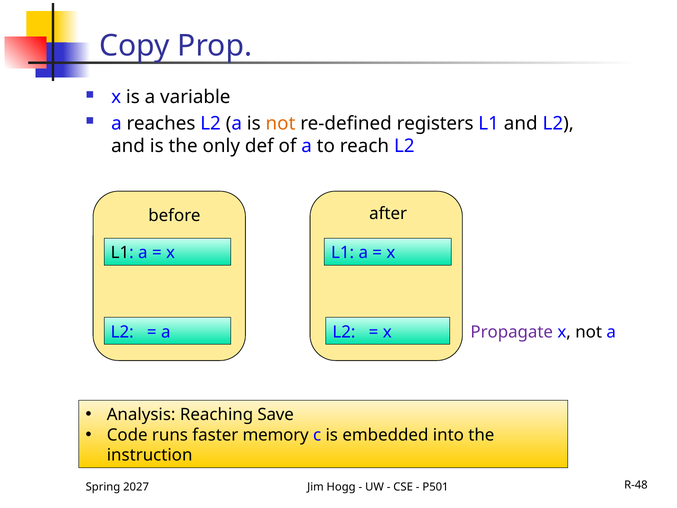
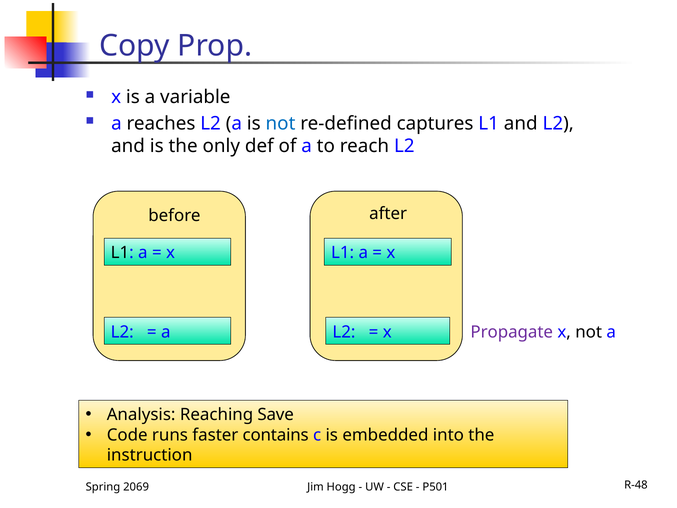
not at (280, 123) colour: orange -> blue
registers: registers -> captures
memory: memory -> contains
2027: 2027 -> 2069
